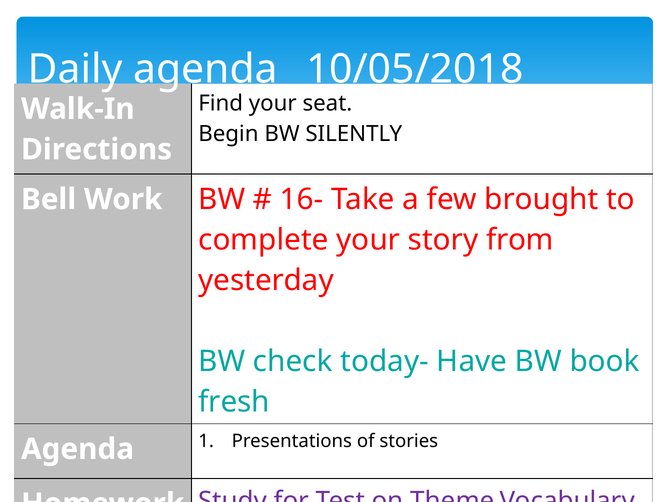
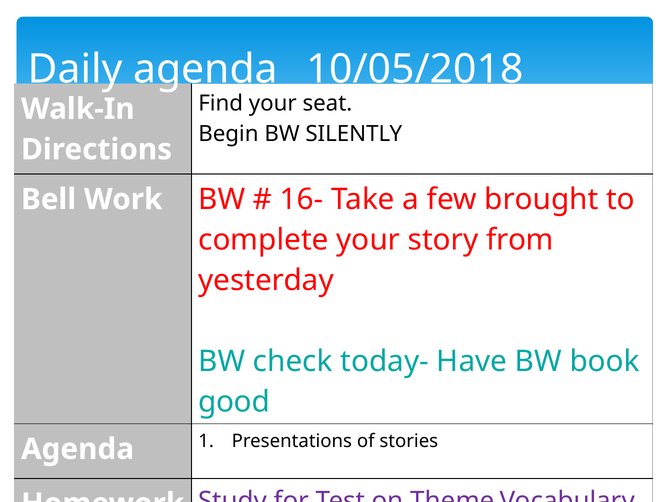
fresh: fresh -> good
